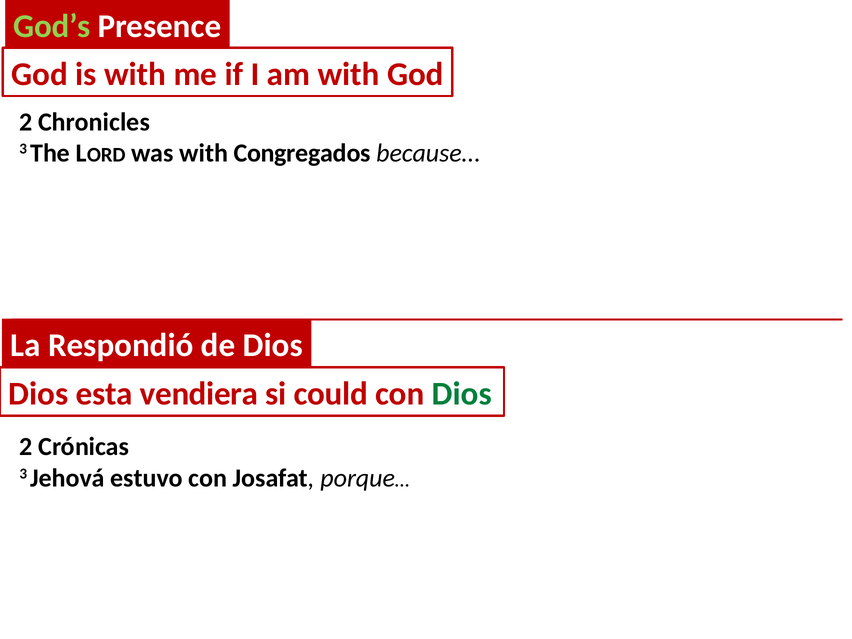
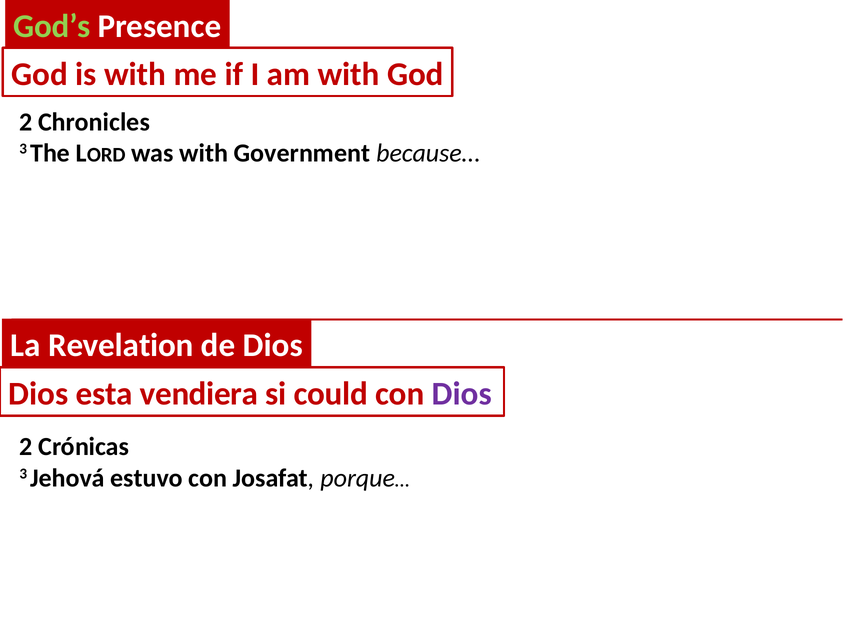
Congregados: Congregados -> Government
Respondió: Respondió -> Revelation
Dios at (462, 394) colour: green -> purple
